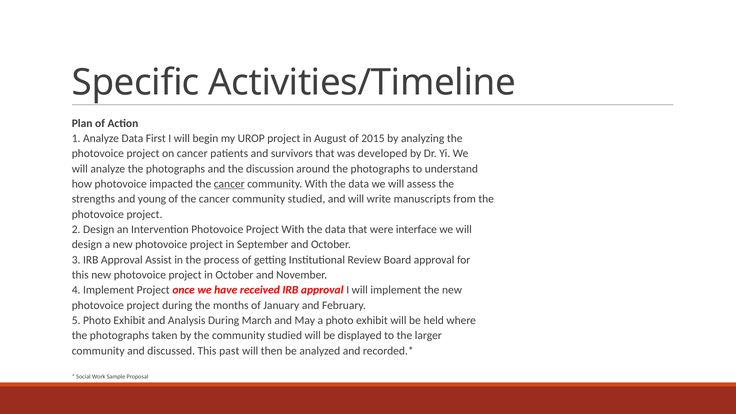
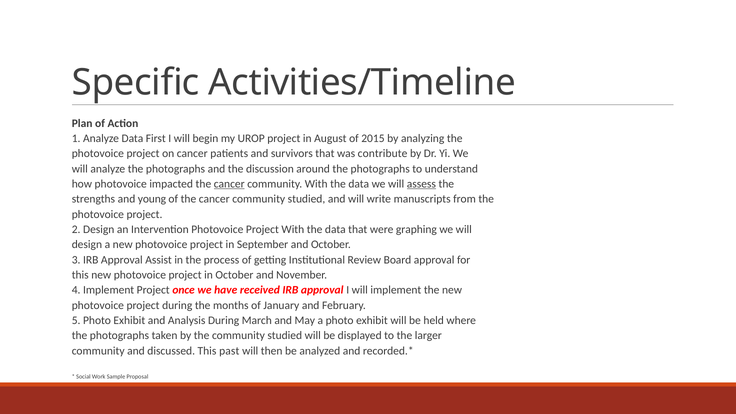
developed: developed -> contribute
assess underline: none -> present
interface: interface -> graphing
